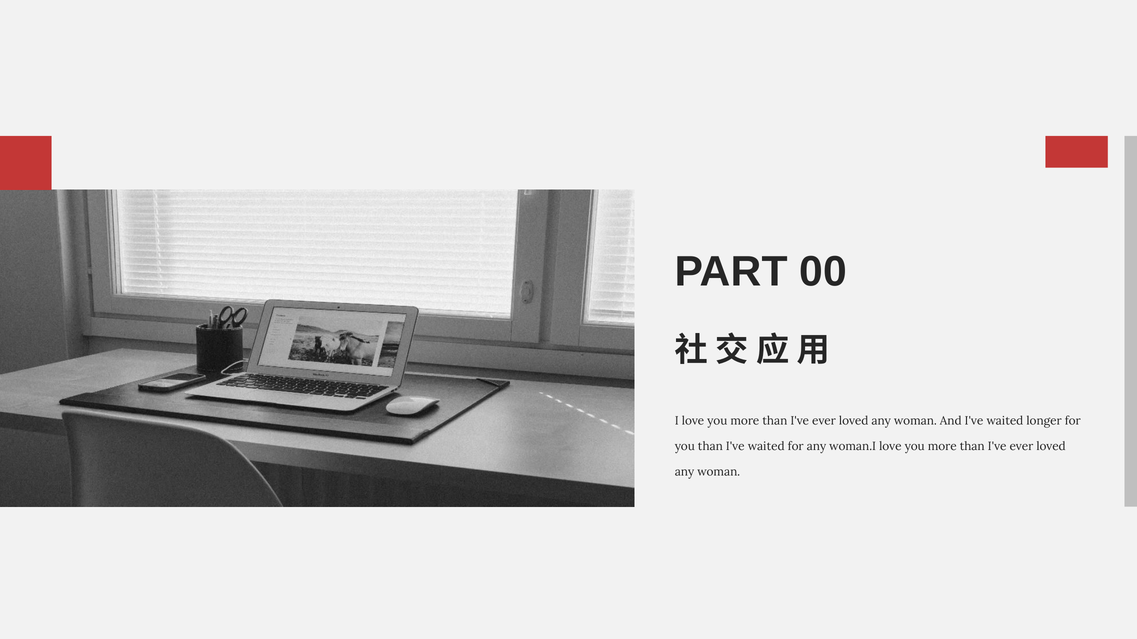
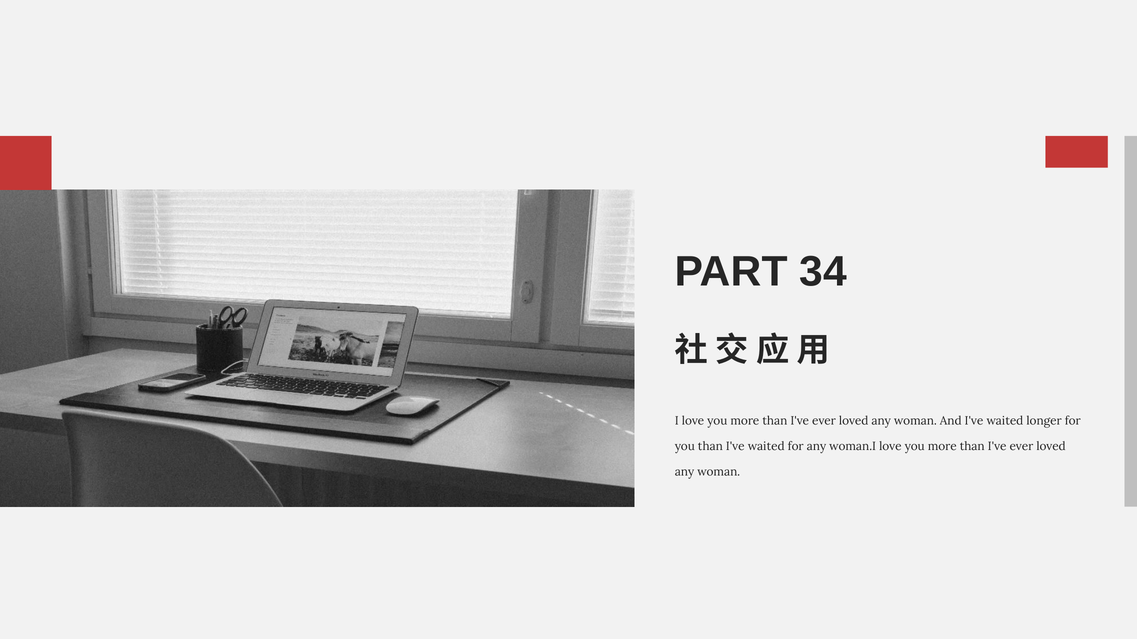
00: 00 -> 34
